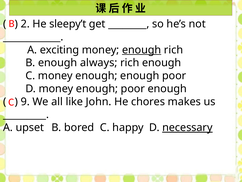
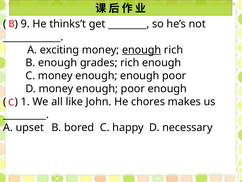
2: 2 -> 9
sleepy’t: sleepy’t -> thinks’t
always: always -> grades
9: 9 -> 1
necessary underline: present -> none
